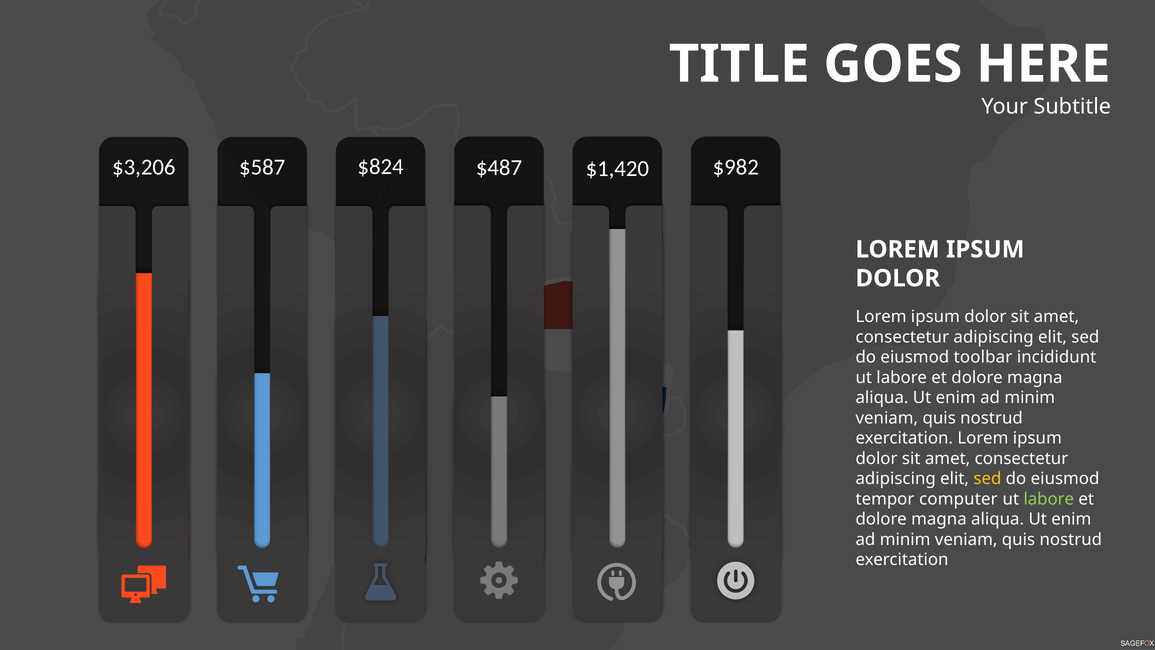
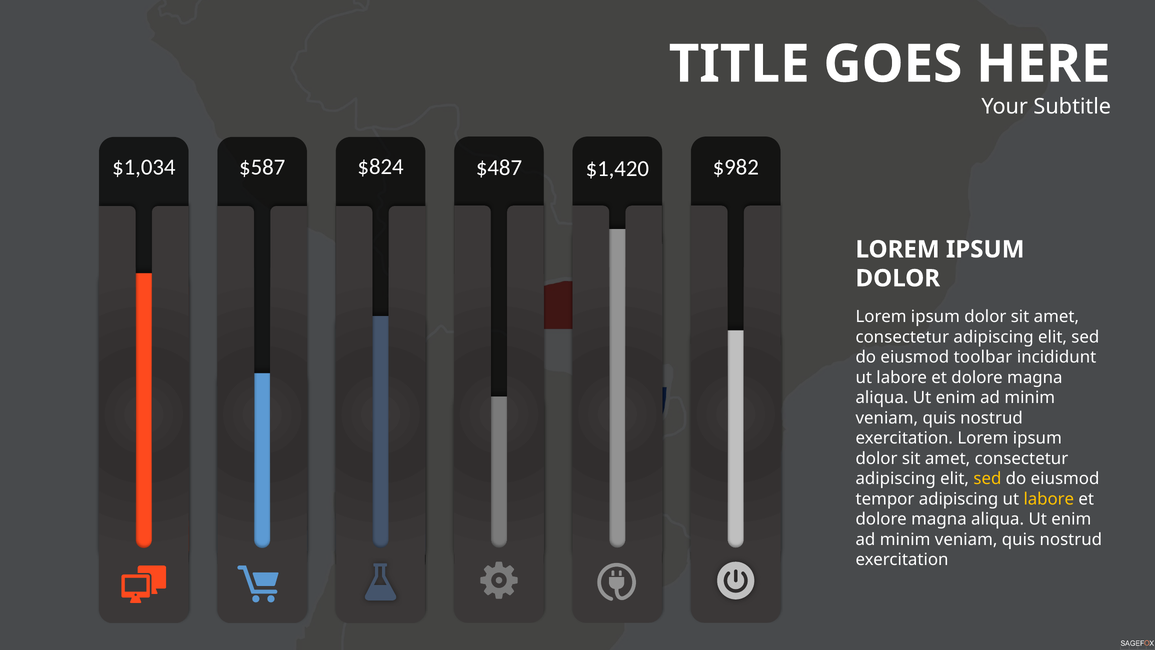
$3,206: $3,206 -> $1,034
tempor computer: computer -> adipiscing
labore at (1049, 499) colour: light green -> yellow
